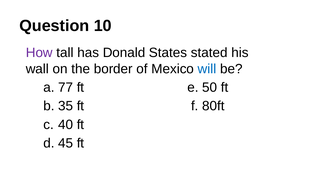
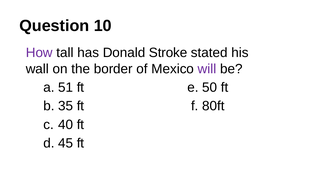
States: States -> Stroke
will colour: blue -> purple
77: 77 -> 51
